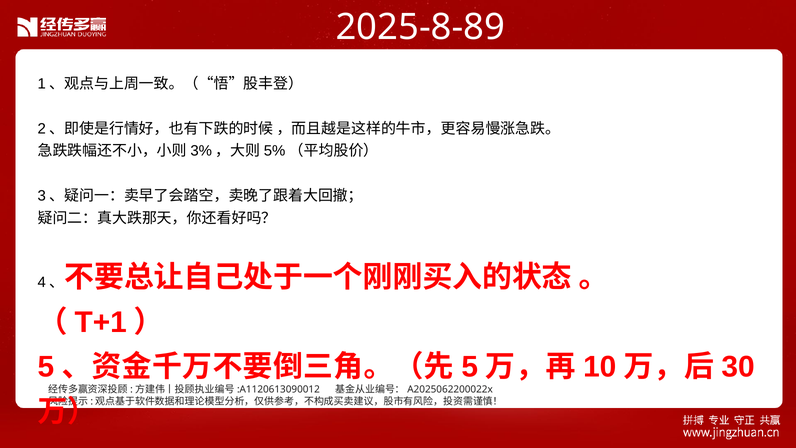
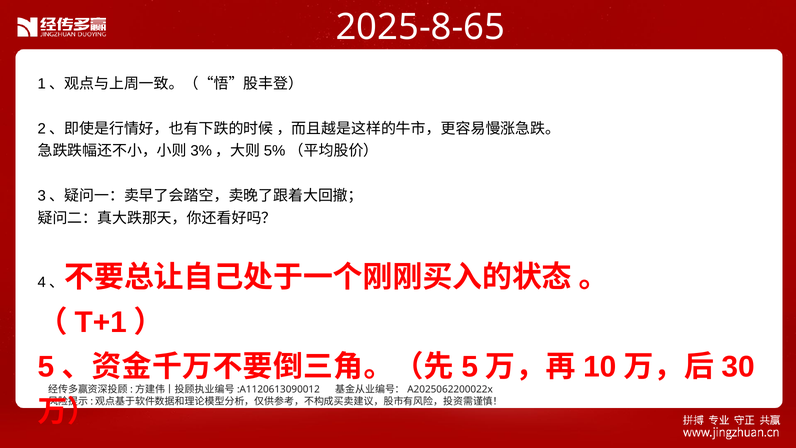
2025-8-89: 2025-8-89 -> 2025-8-65
